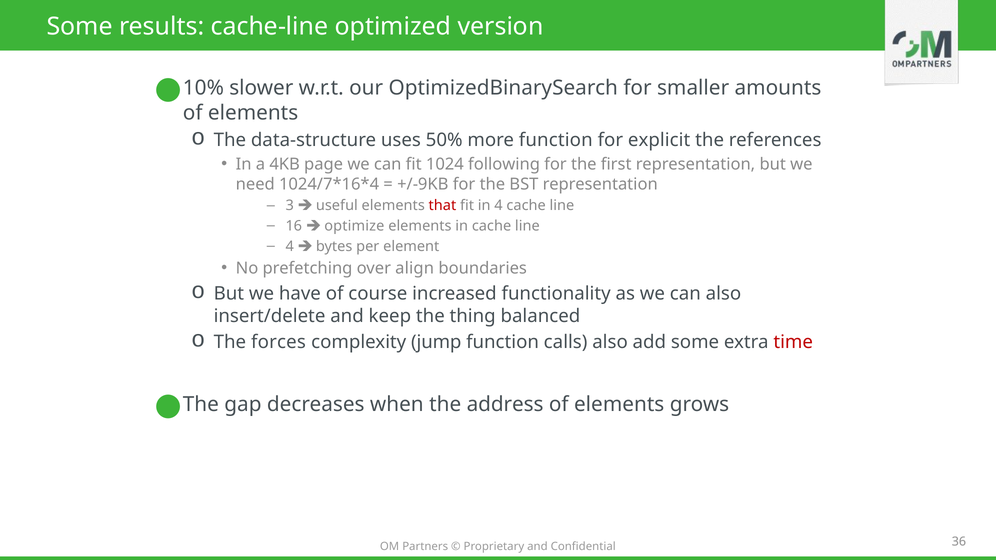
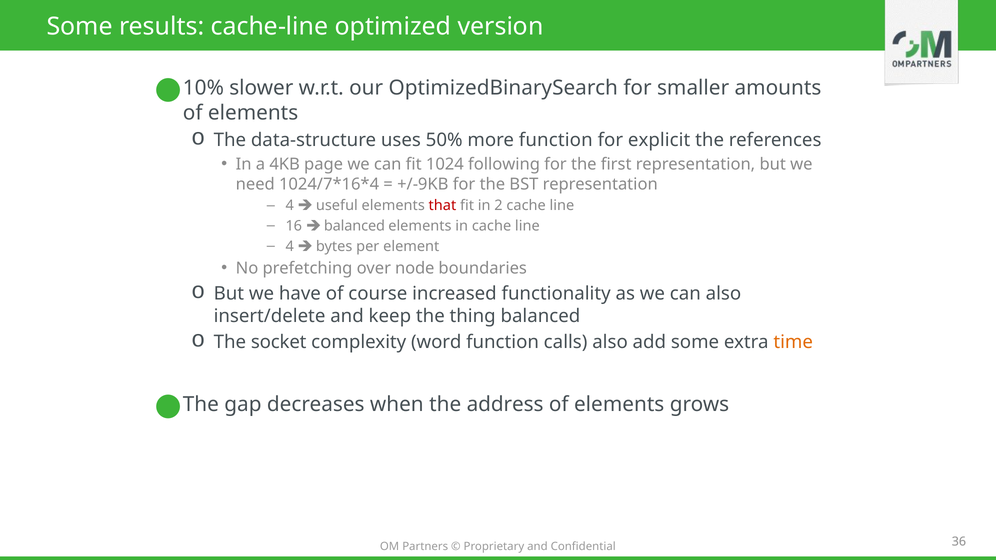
3 at (290, 206): 3 -> 4
in 4: 4 -> 2
optimize at (354, 226): optimize -> balanced
align: align -> node
forces: forces -> socket
jump: jump -> word
time colour: red -> orange
